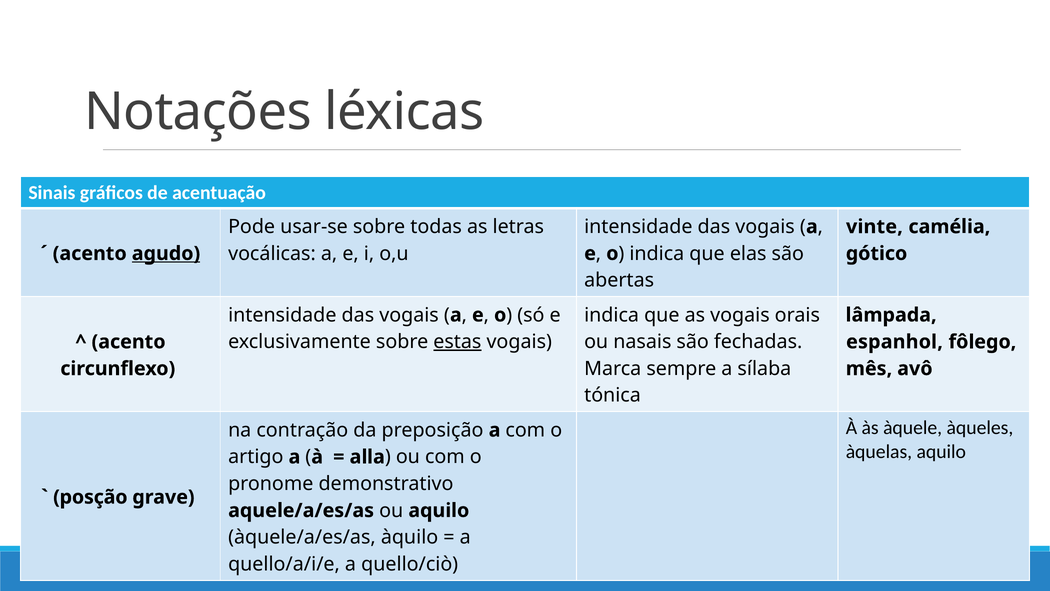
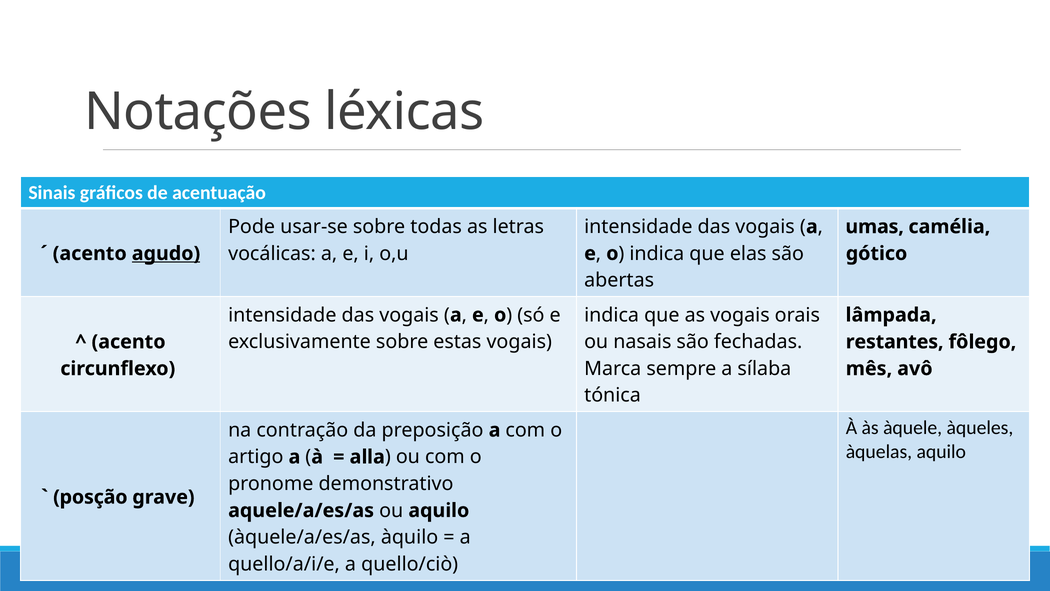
vinte: vinte -> umas
estas underline: present -> none
espanhol: espanhol -> restantes
